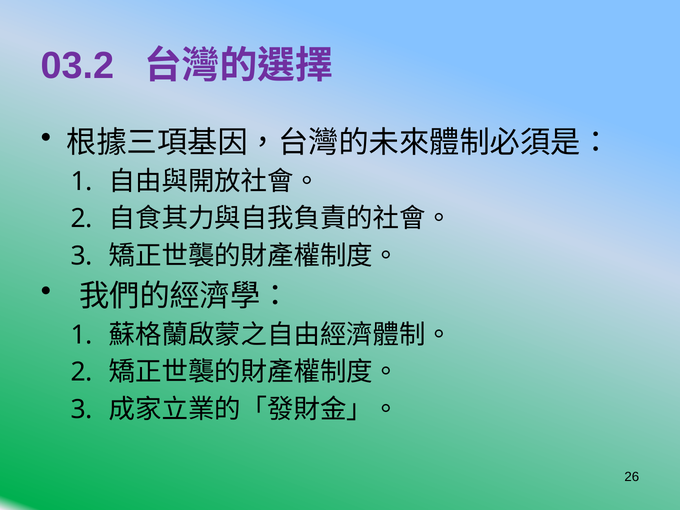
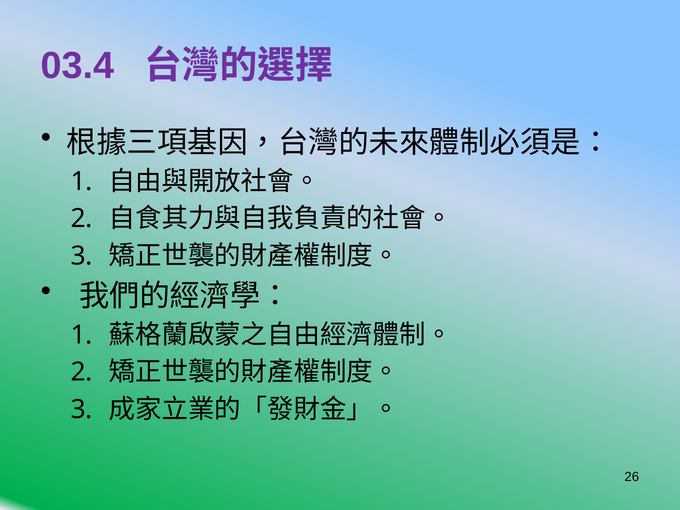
03.2: 03.2 -> 03.4
